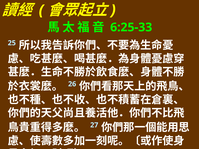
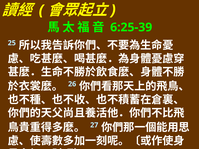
6:25-33: 6:25-33 -> 6:25-39
